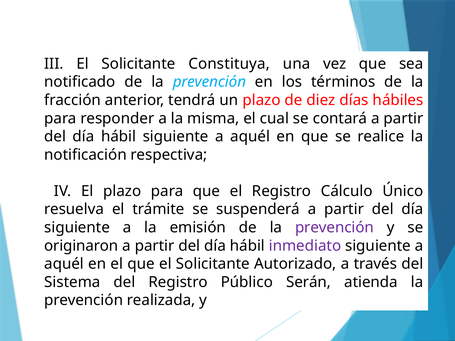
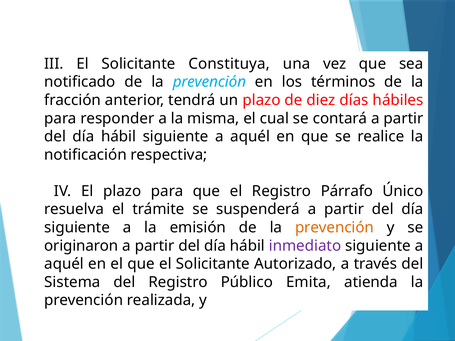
Cálculo: Cálculo -> Párrafo
prevención at (335, 228) colour: purple -> orange
Serán: Serán -> Emita
